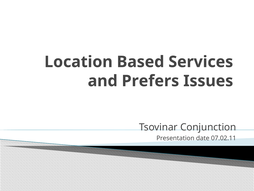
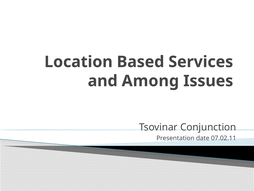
Prefers: Prefers -> Among
